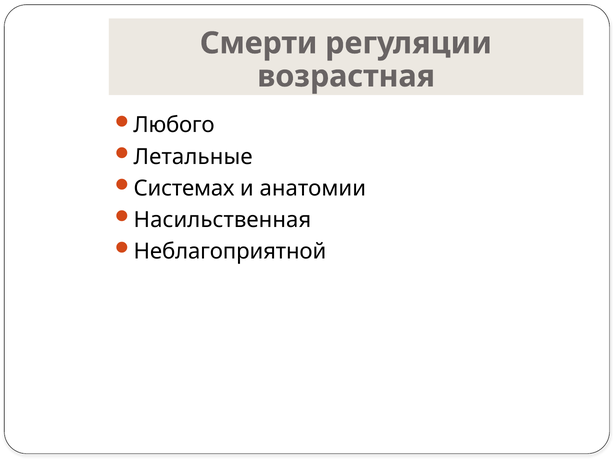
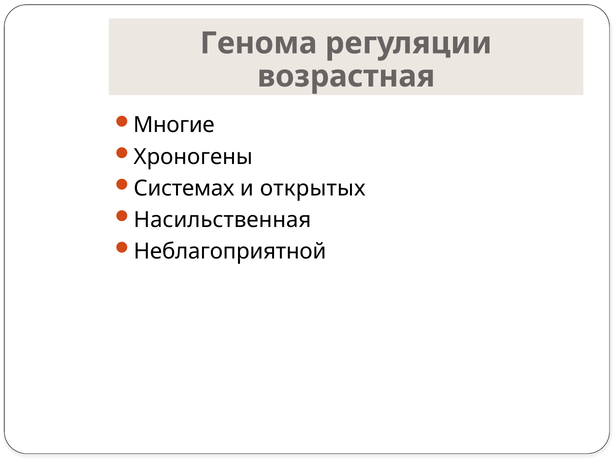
Смерти: Смерти -> Генома
Любого: Любого -> Многие
Летальные: Летальные -> Хроногены
анатомии: анатомии -> открытых
